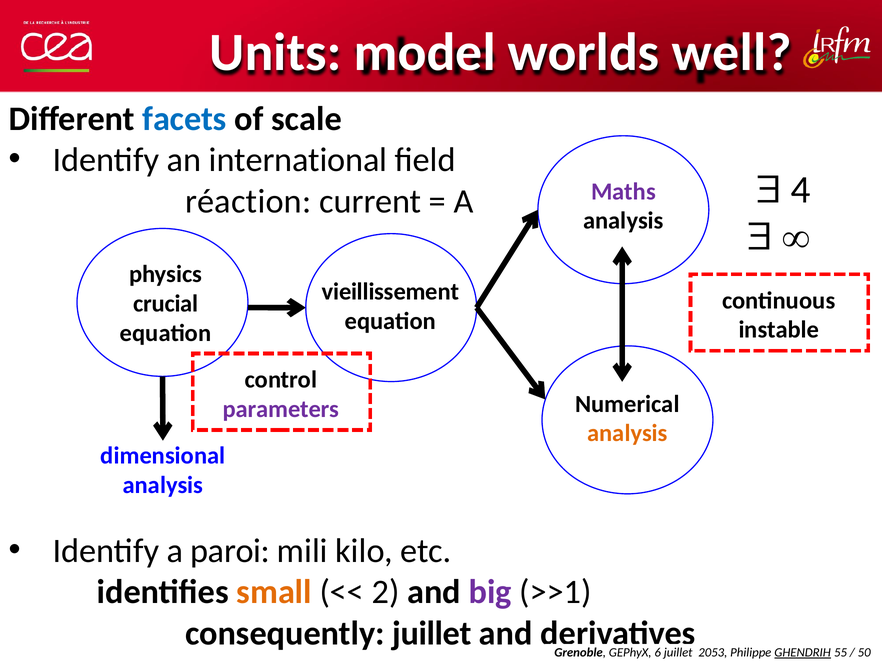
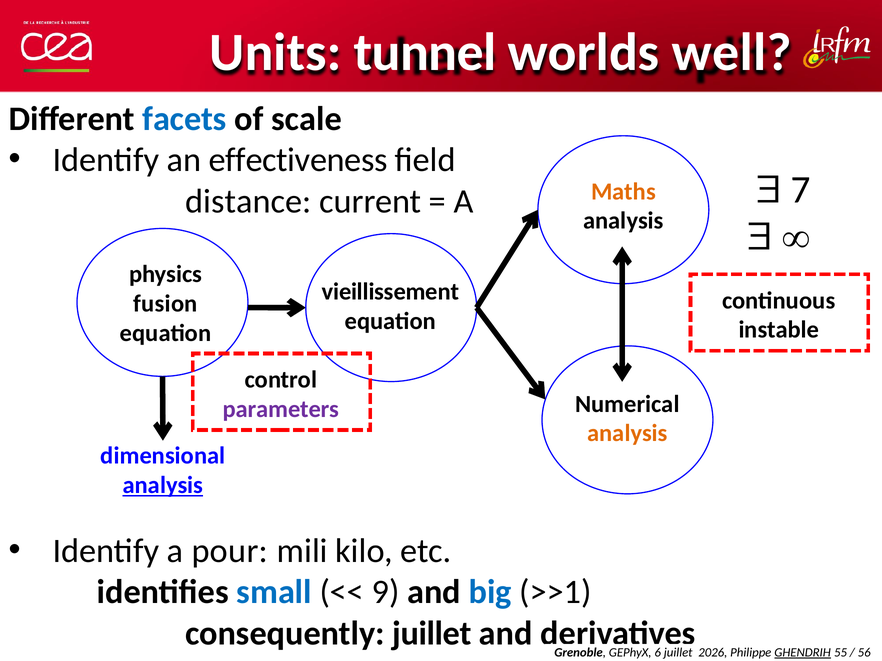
model: model -> tunnel
international: international -> effectiveness
4: 4 -> 7
Maths colour: purple -> orange
réaction: réaction -> distance
crucial: crucial -> fusion
analysis at (163, 486) underline: none -> present
paroi: paroi -> pour
small colour: orange -> blue
2: 2 -> 9
big colour: purple -> blue
2053: 2053 -> 2026
50: 50 -> 56
